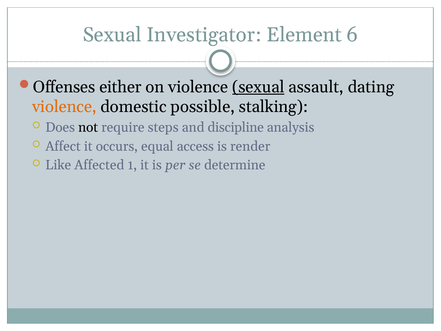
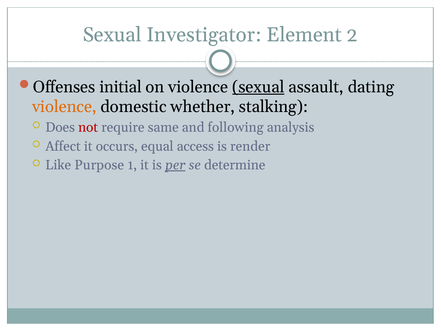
6: 6 -> 2
either: either -> initial
possible: possible -> whether
not colour: black -> red
steps: steps -> same
discipline: discipline -> following
Affected: Affected -> Purpose
per underline: none -> present
